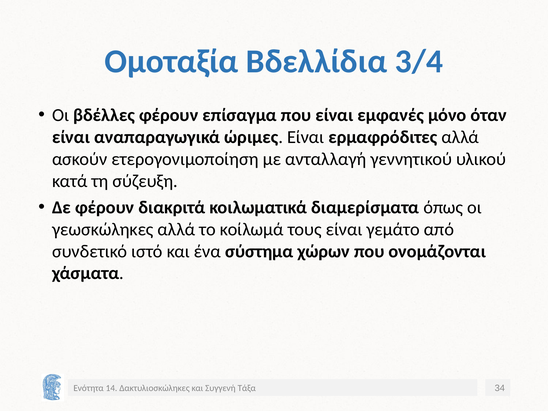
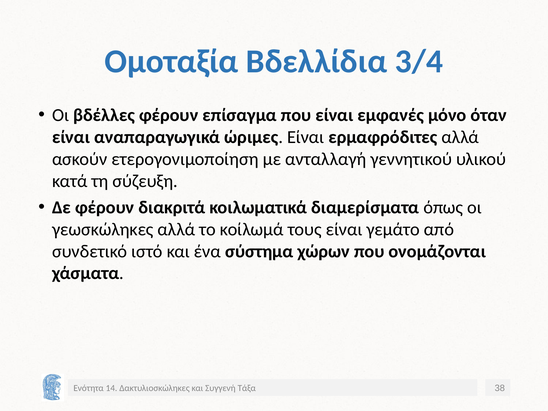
34: 34 -> 38
